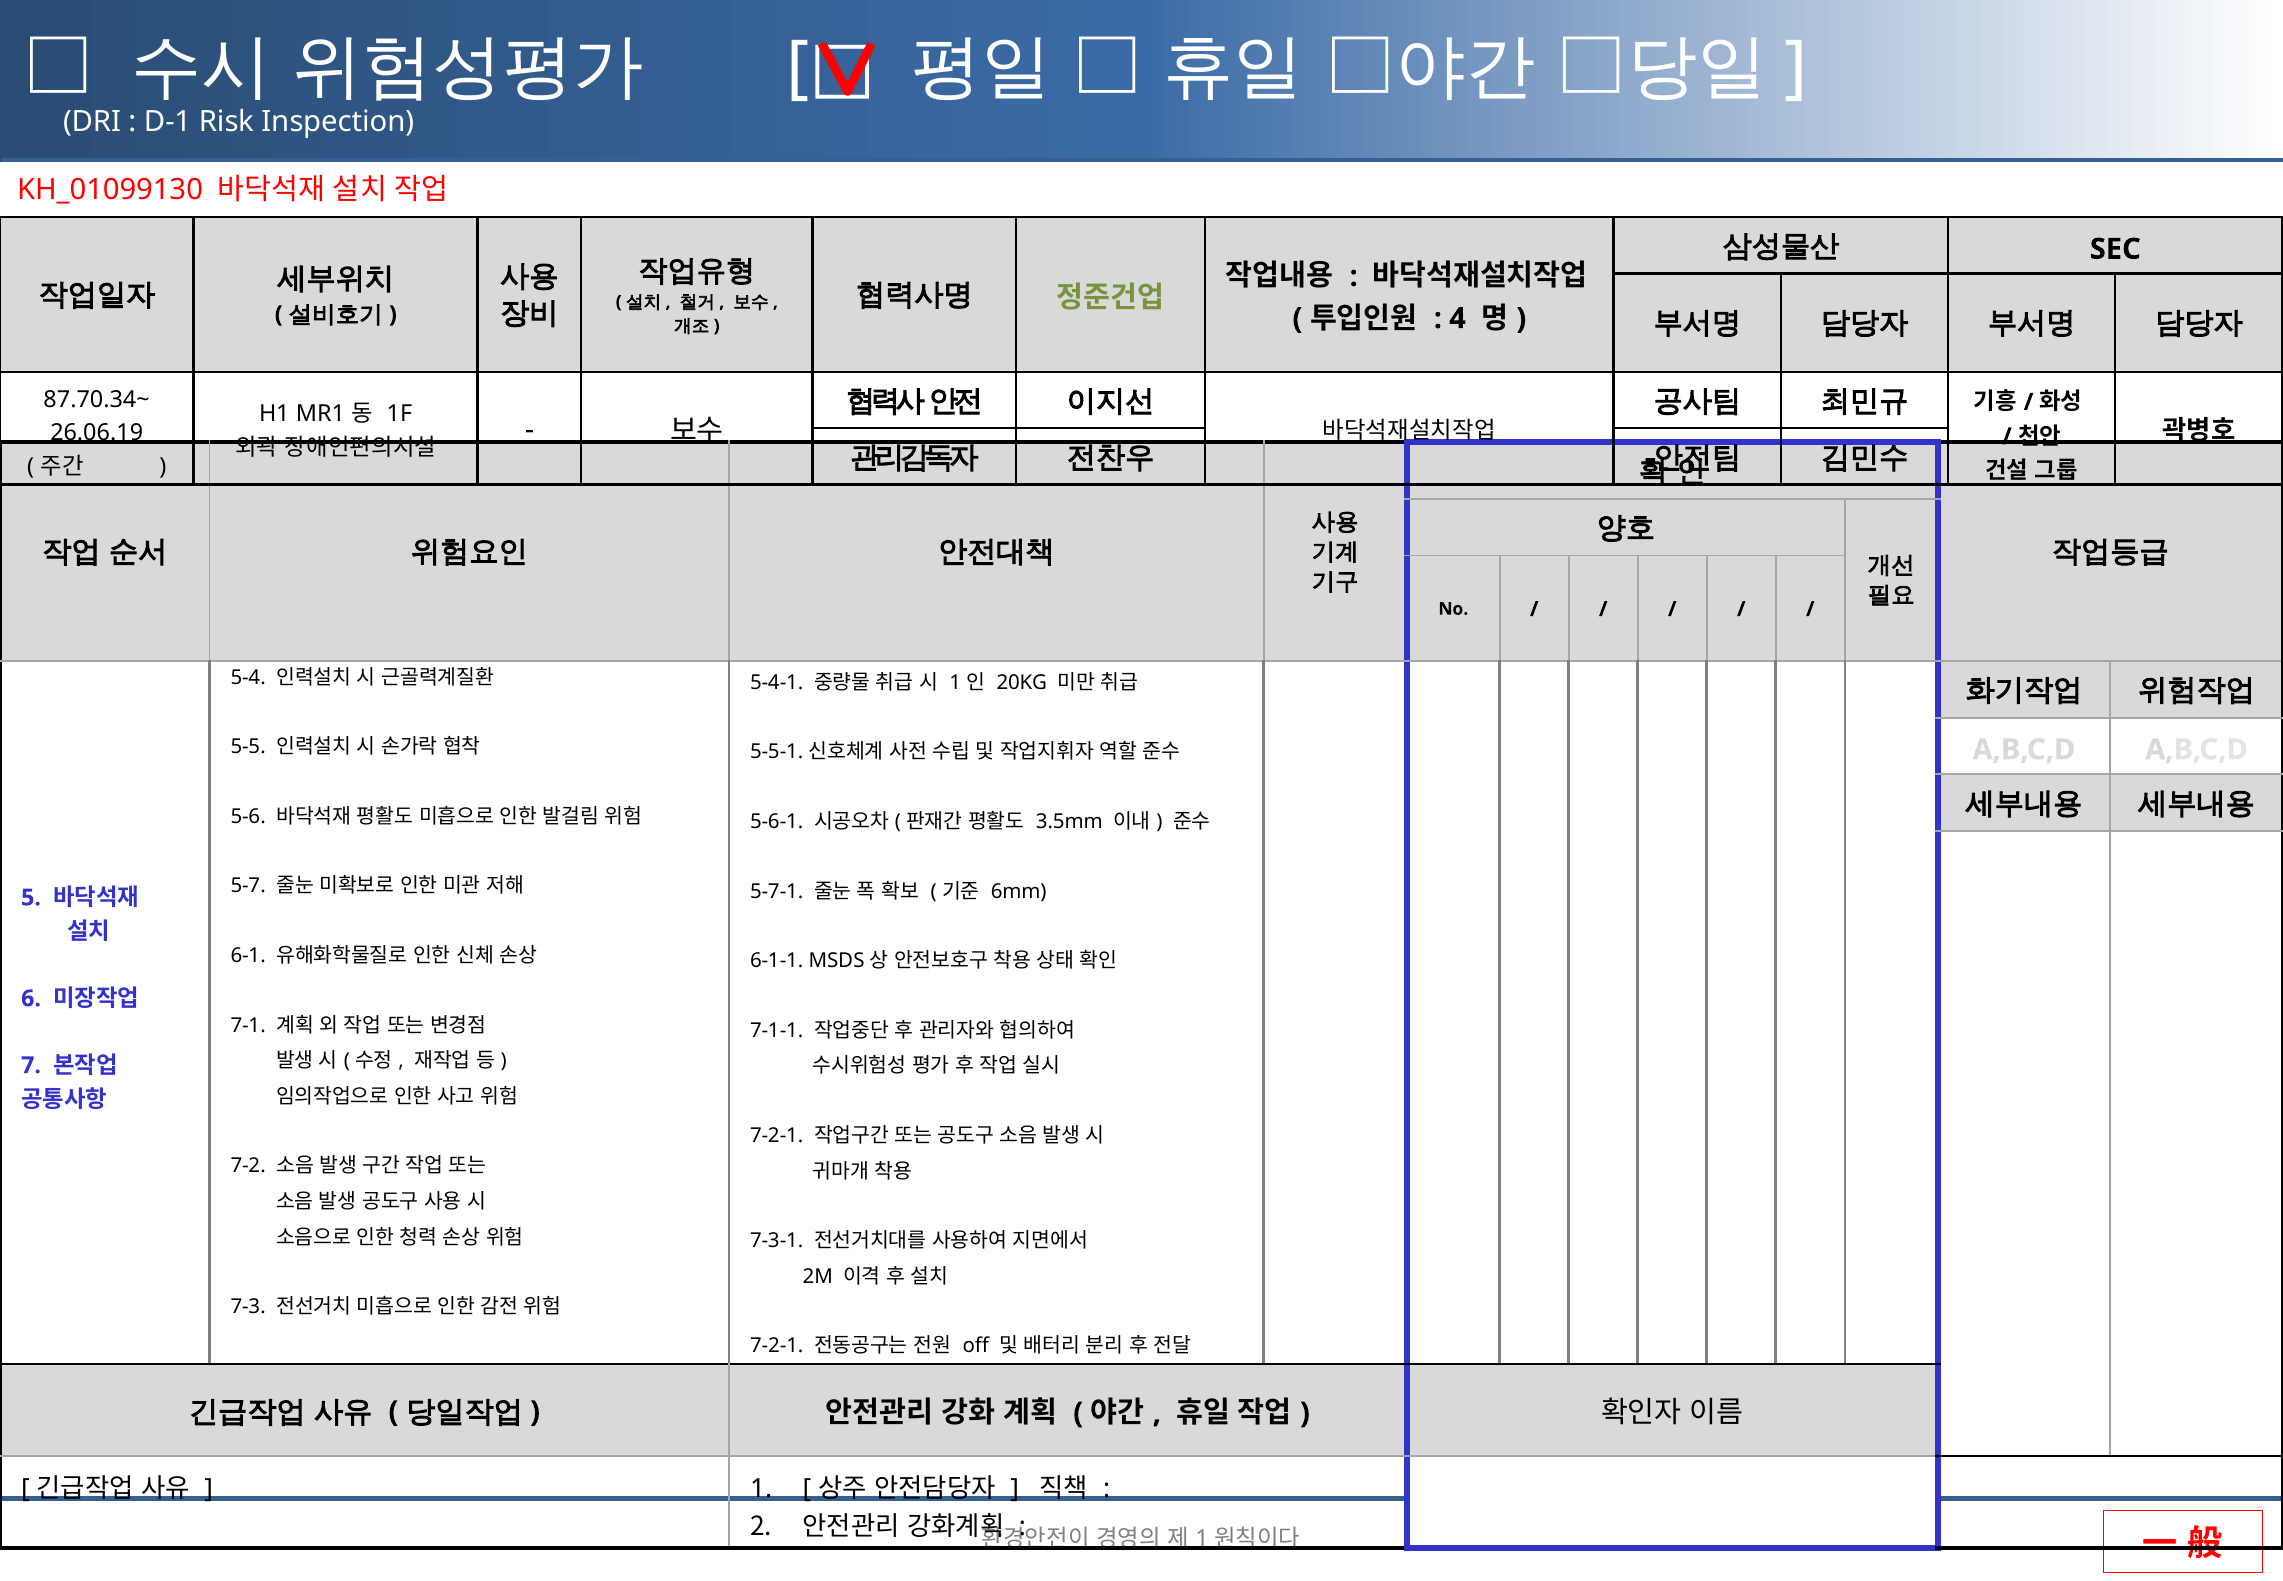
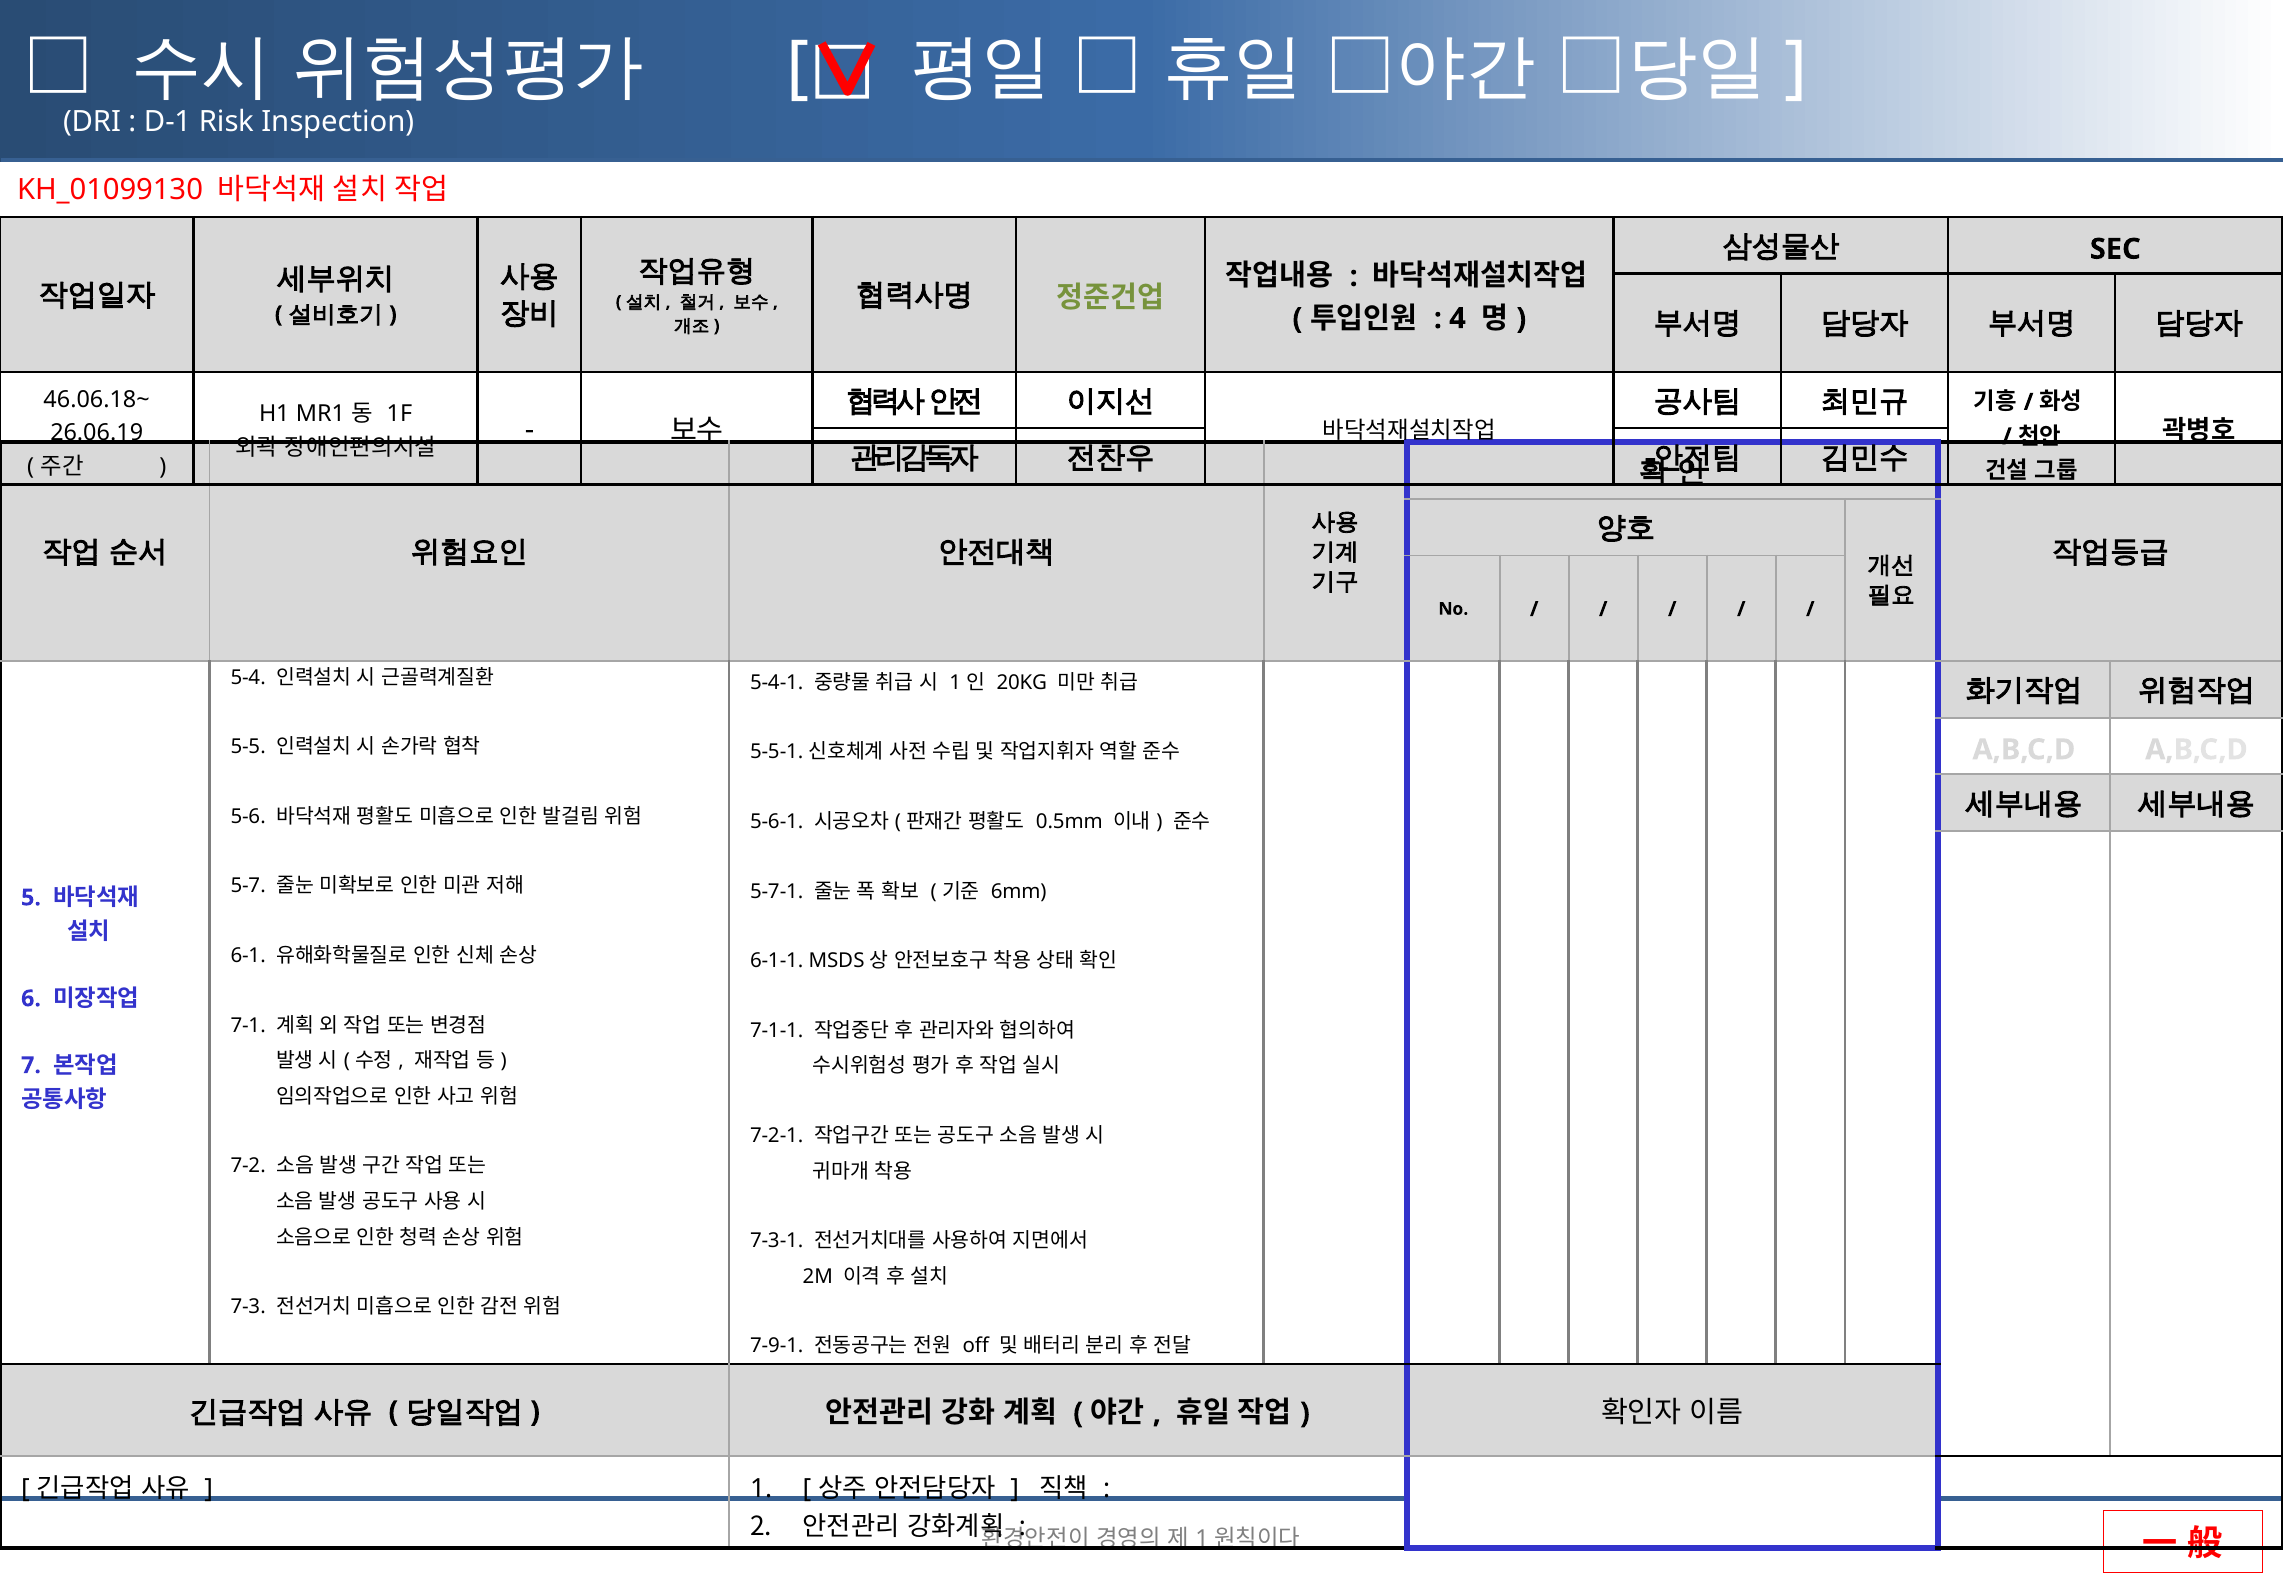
87.70.34~: 87.70.34~ -> 46.06.18~
3.5mm: 3.5mm -> 0.5mm
7-2-1 at (777, 1346): 7-2-1 -> 7-9-1
